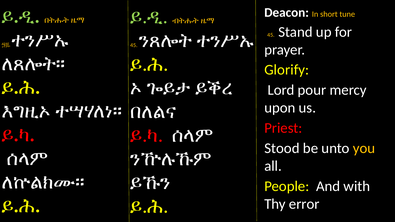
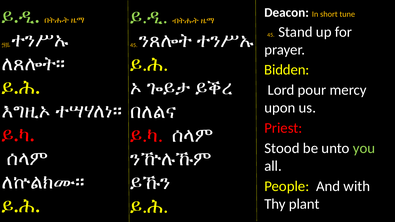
Glorify: Glorify -> Bidden
you colour: yellow -> light green
error: error -> plant
